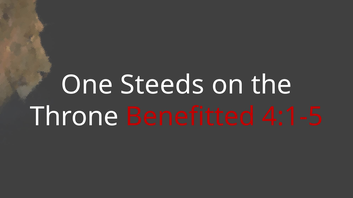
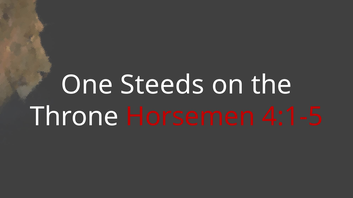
Benefitted: Benefitted -> Horsemen
